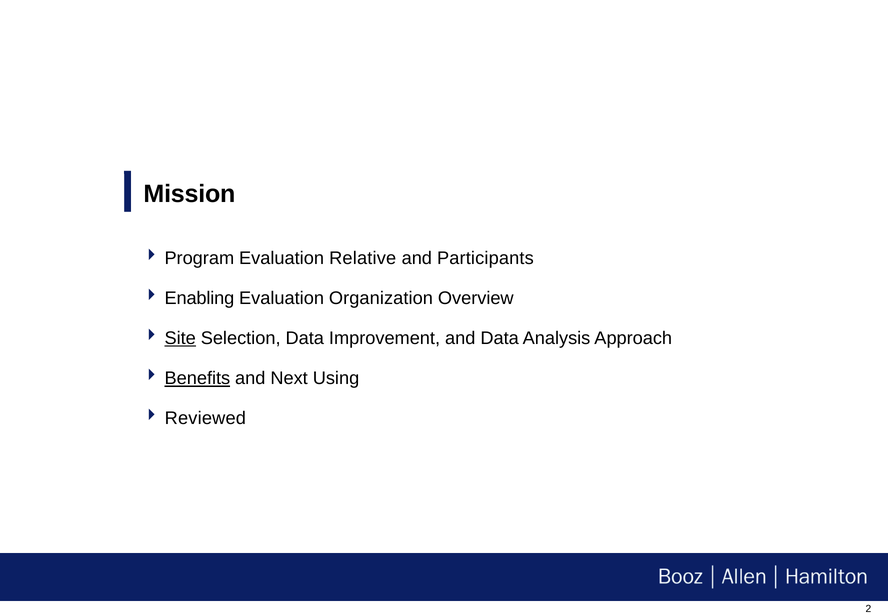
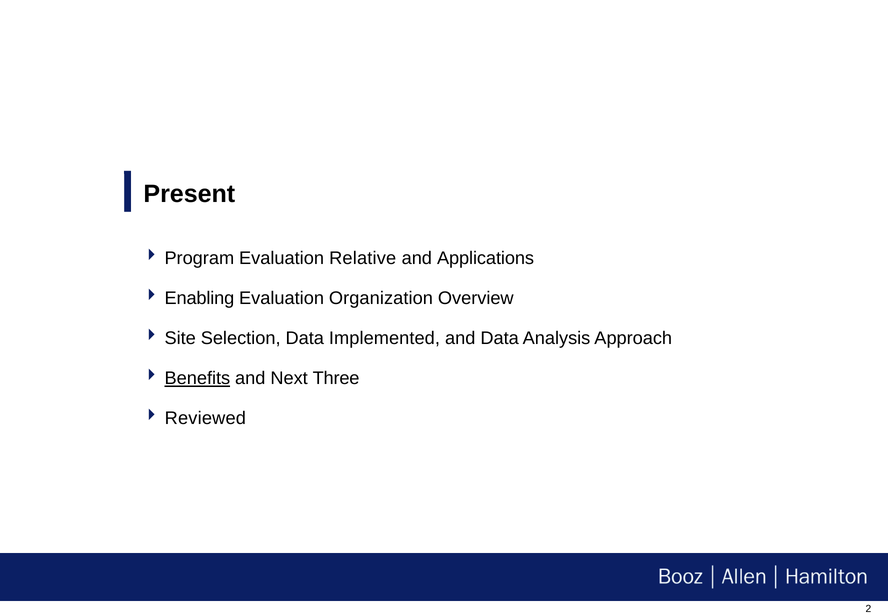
Mission: Mission -> Present
Participants: Participants -> Applications
Site underline: present -> none
Improvement: Improvement -> Implemented
Using: Using -> Three
